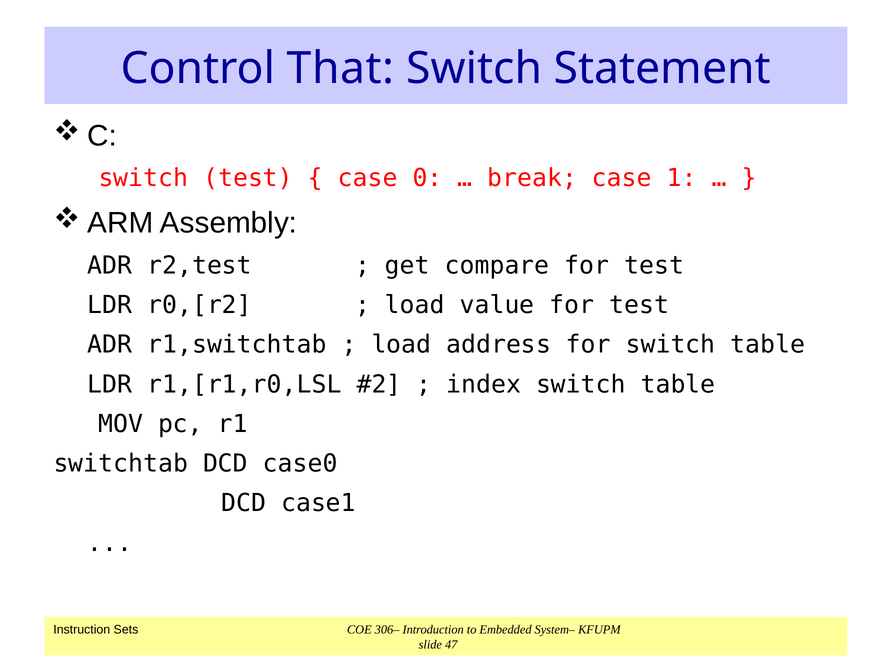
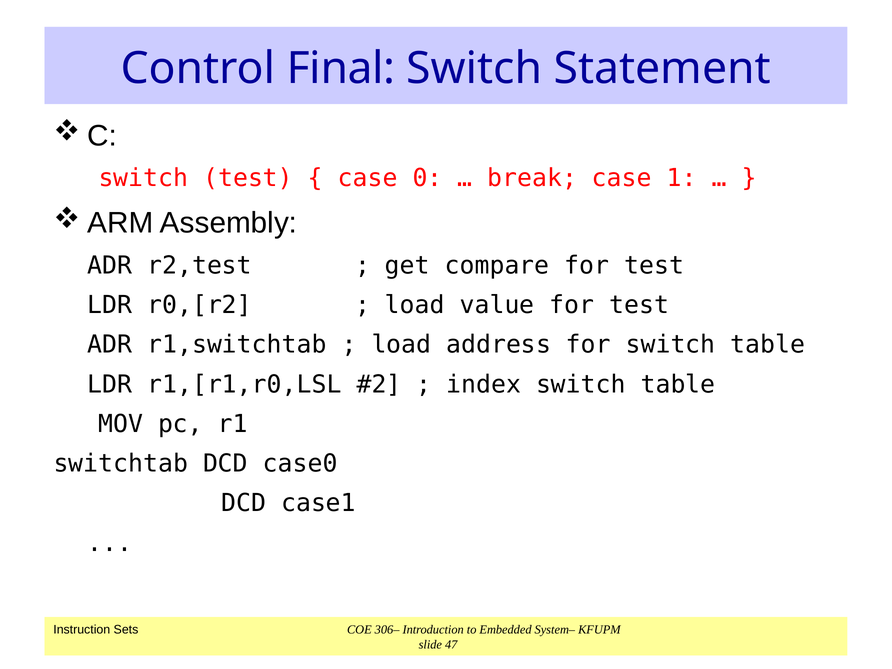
That: That -> Final
